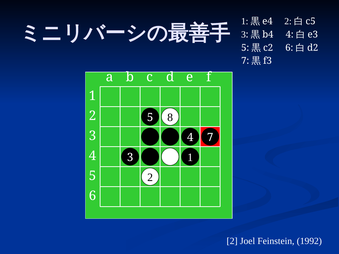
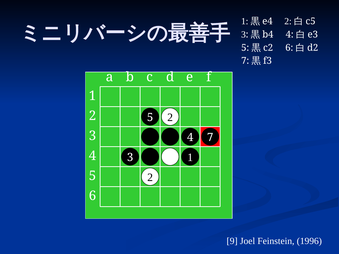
5 8: 8 -> 2
2 at (232, 241): 2 -> 9
1992: 1992 -> 1996
